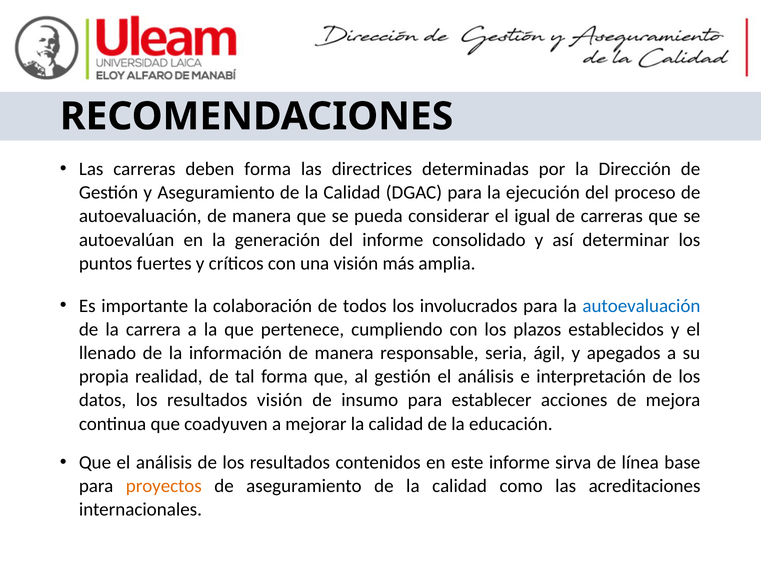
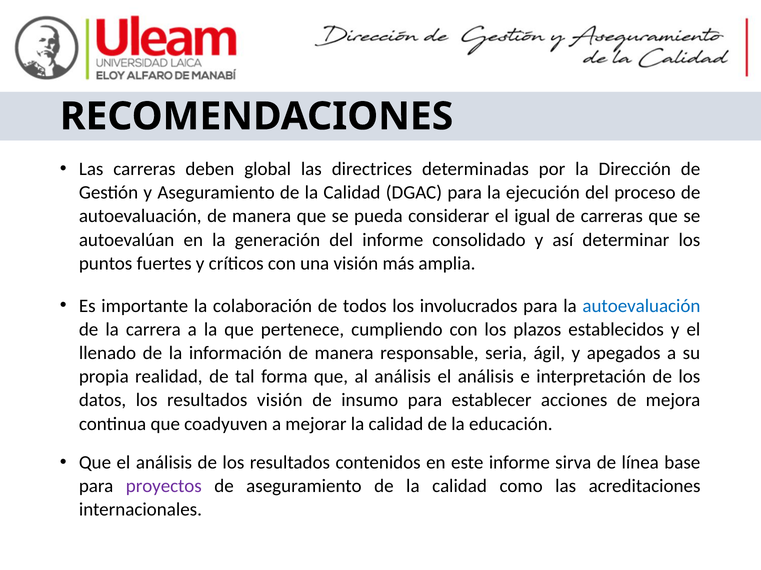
deben forma: forma -> global
al gestión: gestión -> análisis
proyectos colour: orange -> purple
